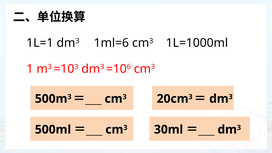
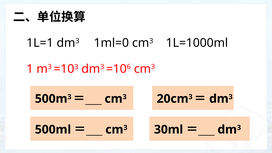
1ml=6: 1ml=6 -> 1ml=0
